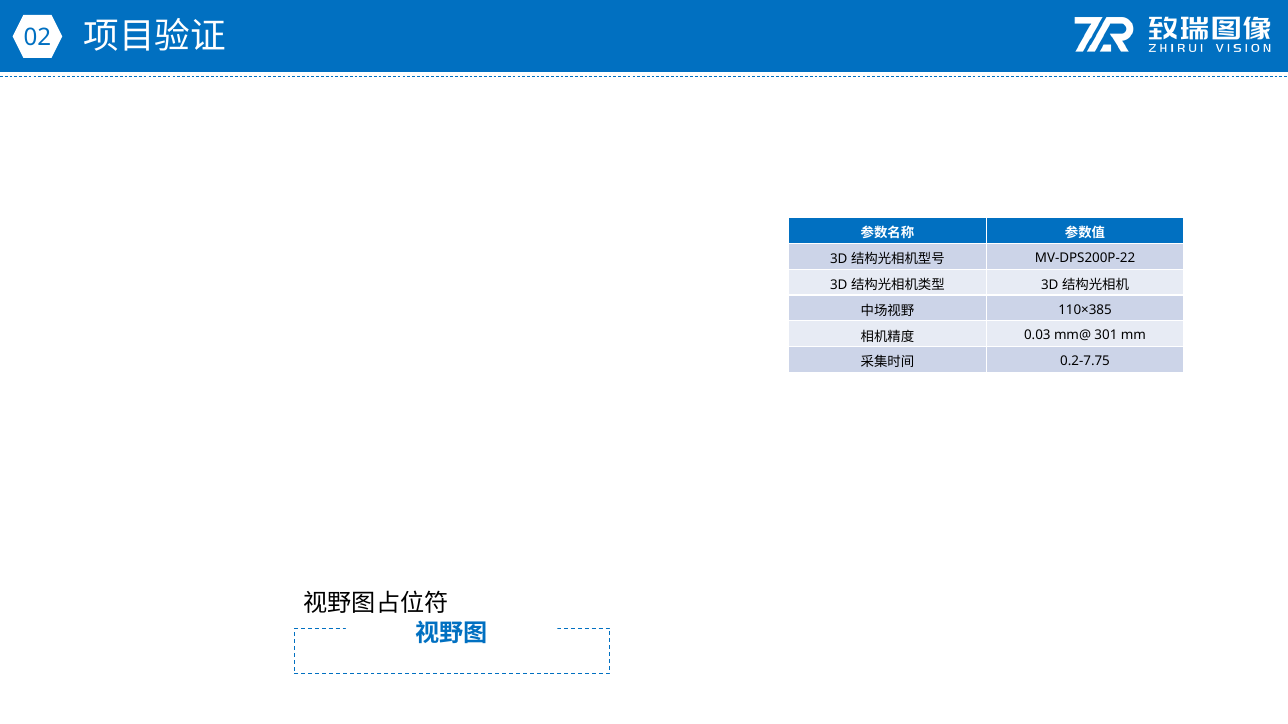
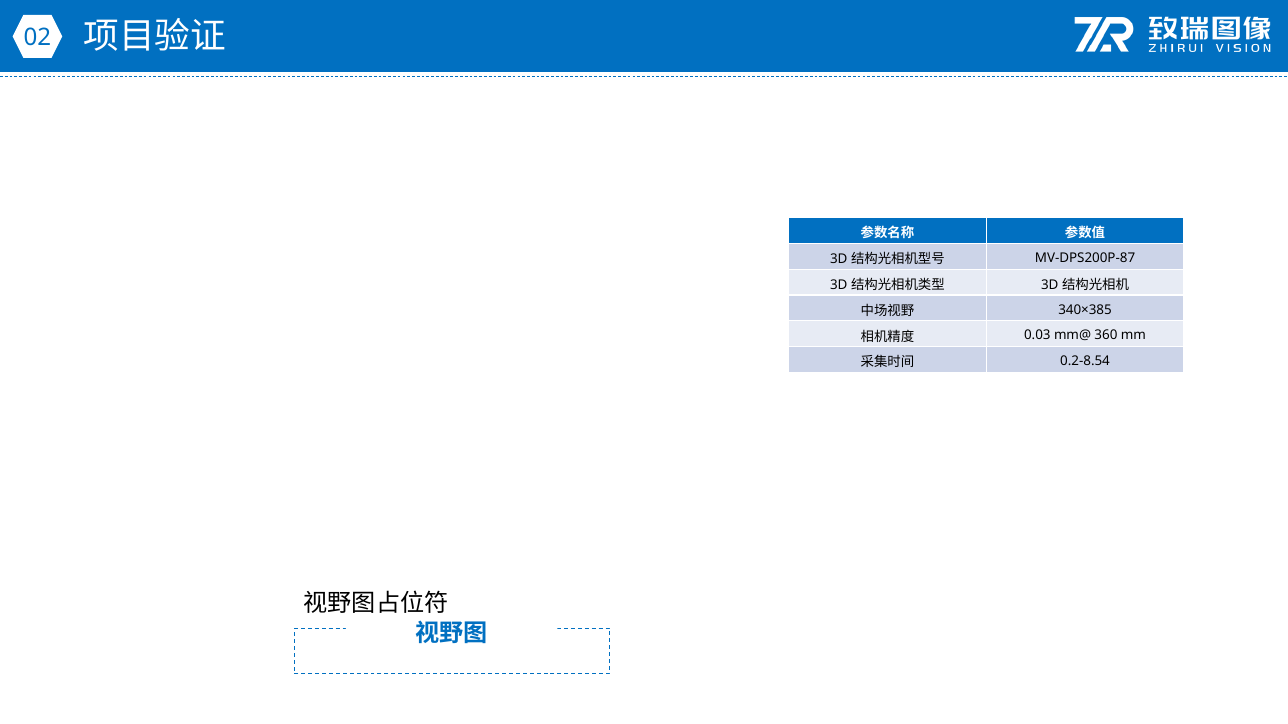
MV-DPS200P-22: MV-DPS200P-22 -> MV-DPS200P-87
110×385: 110×385 -> 340×385
301: 301 -> 360
0.2-7.75: 0.2-7.75 -> 0.2-8.54
